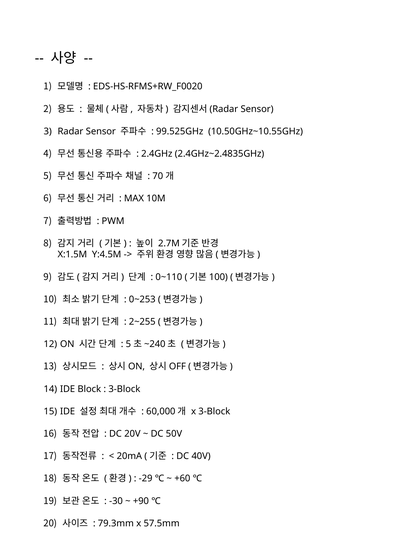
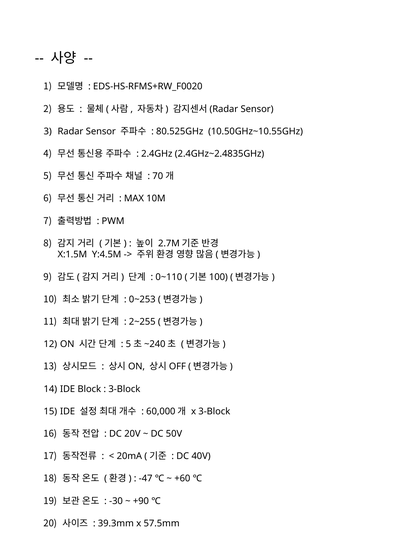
99.525GHz: 99.525GHz -> 80.525GHz
-29: -29 -> -47
79.3mm: 79.3mm -> 39.3mm
